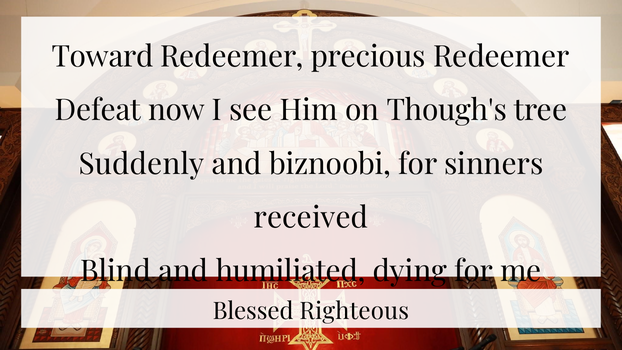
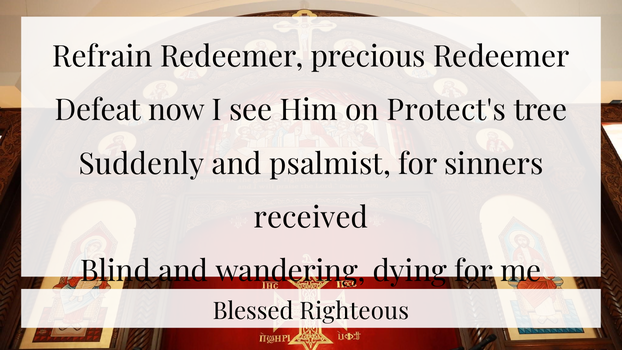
Toward: Toward -> Refrain
Though's: Though's -> Protect's
biznoobi: biznoobi -> psalmist
humiliated: humiliated -> wandering
